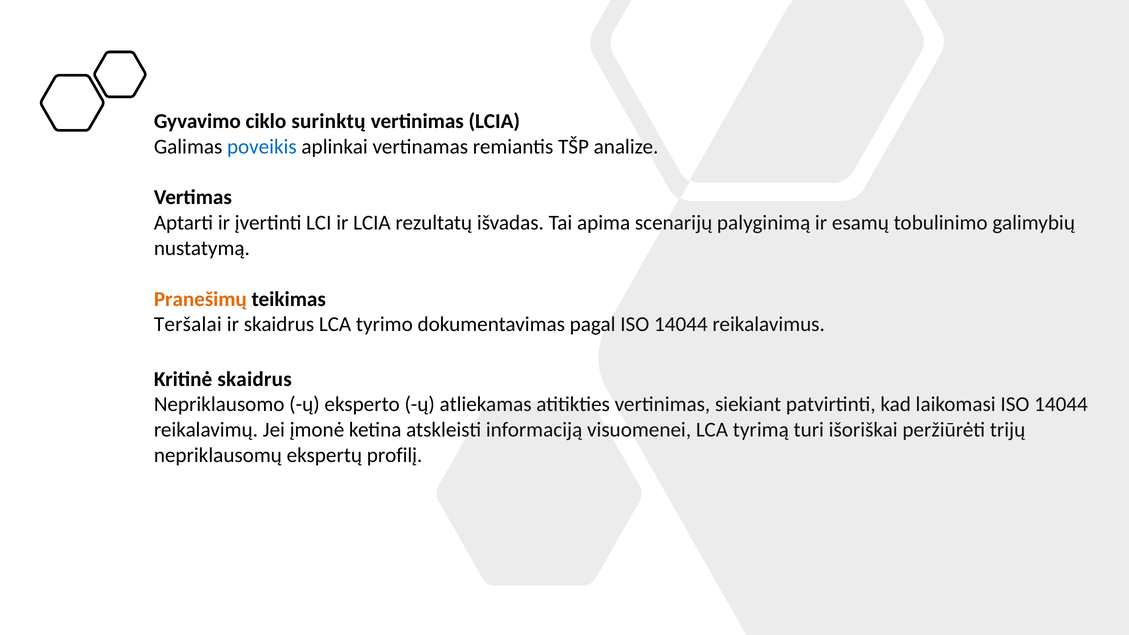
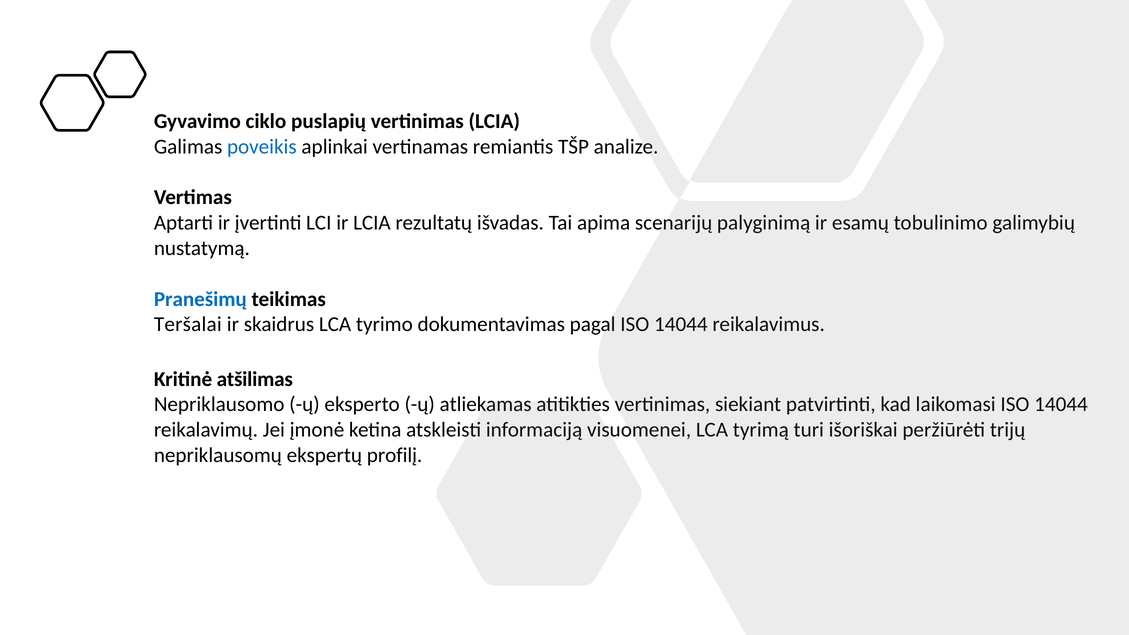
surinktų: surinktų -> puslapių
Pranešimų colour: orange -> blue
Kritinė skaidrus: skaidrus -> atšilimas
